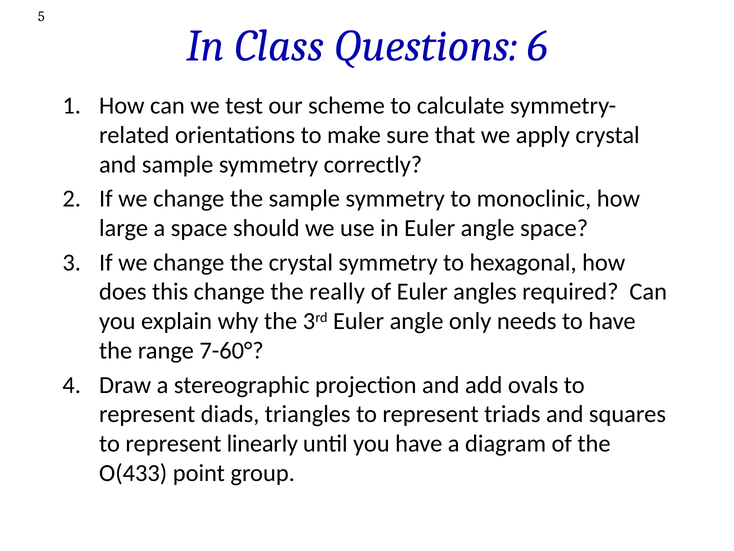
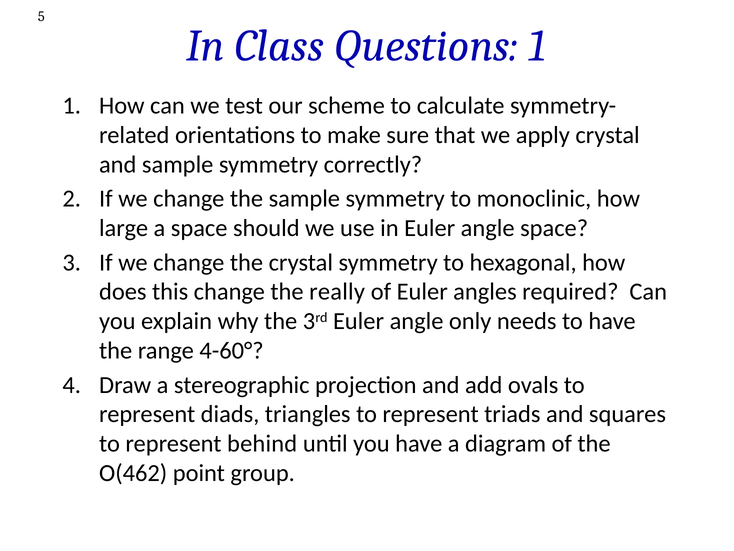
Questions 6: 6 -> 1
7-60°: 7-60° -> 4-60°
linearly: linearly -> behind
O(433: O(433 -> O(462
